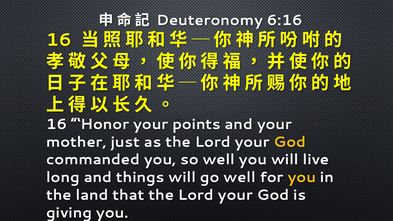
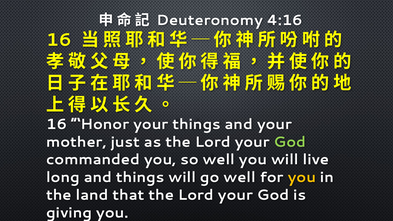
6:16: 6:16 -> 4:16
your points: points -> things
God at (290, 142) colour: yellow -> light green
